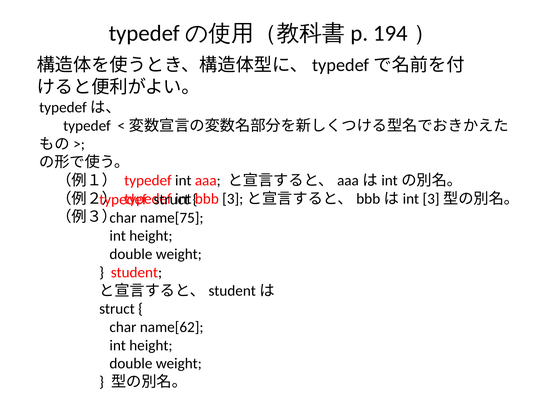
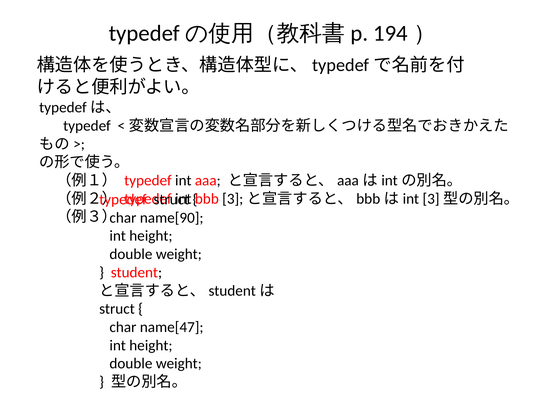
name[75: name[75 -> name[90
name[62: name[62 -> name[47
